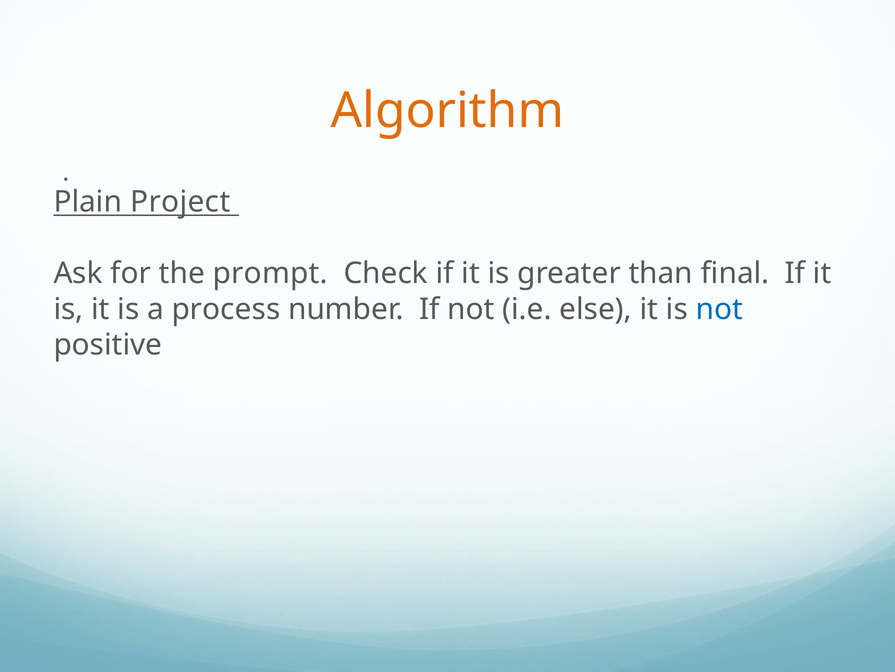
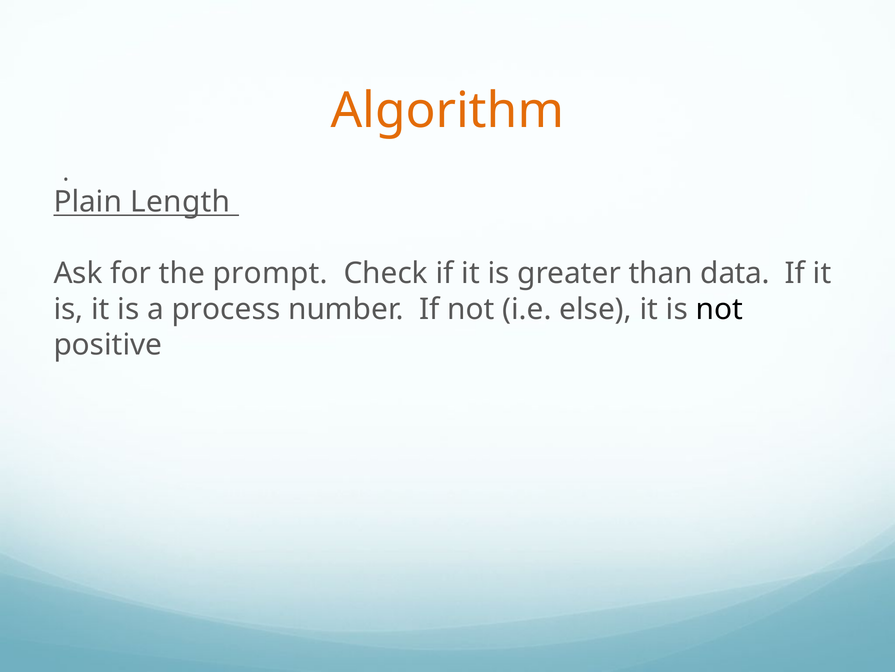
Project: Project -> Length
final: final -> data
not at (719, 309) colour: blue -> black
